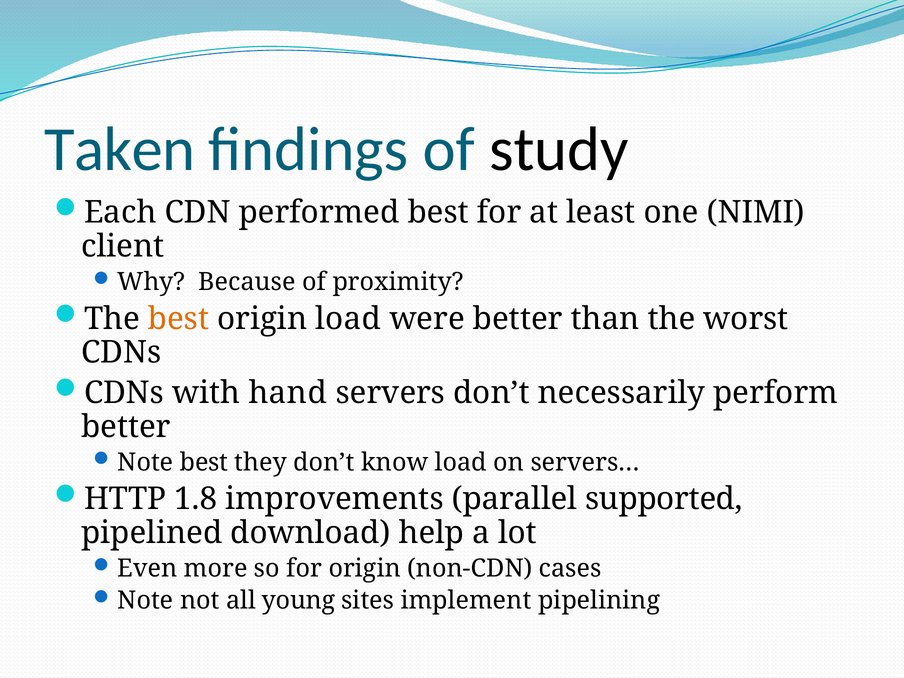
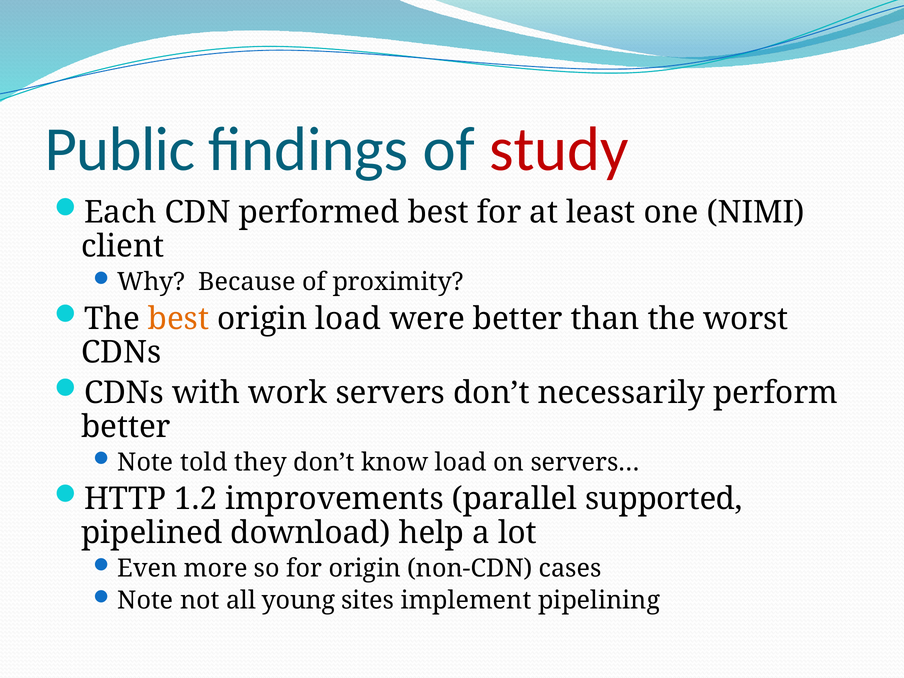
Taken: Taken -> Public
study colour: black -> red
hand: hand -> work
Note best: best -> told
1.8: 1.8 -> 1.2
